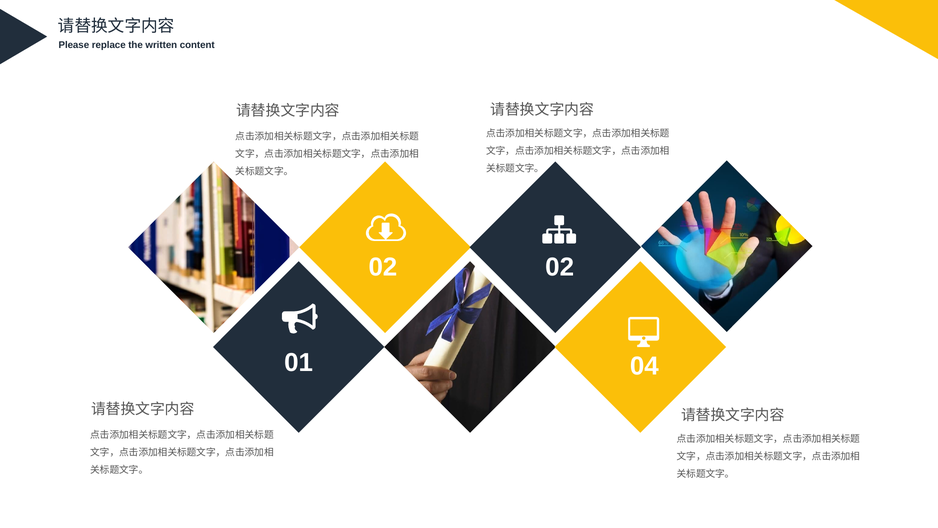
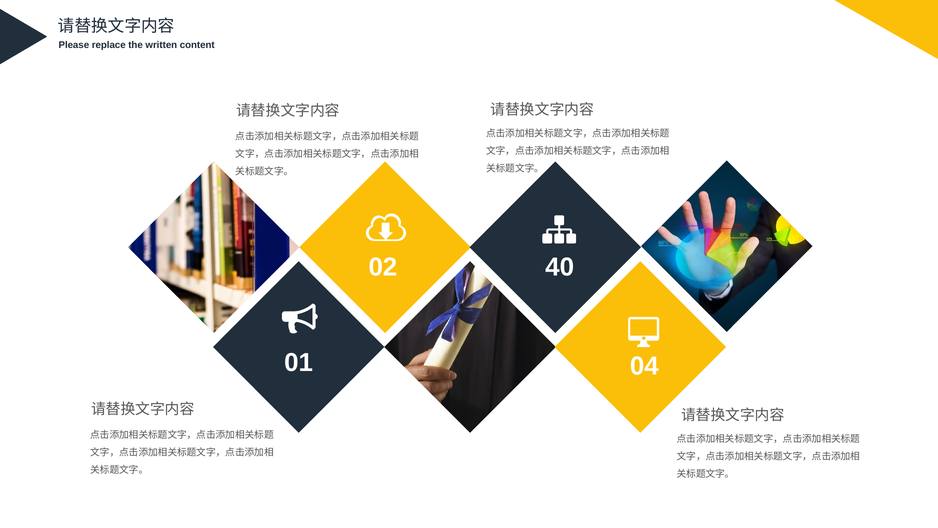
02 02: 02 -> 40
